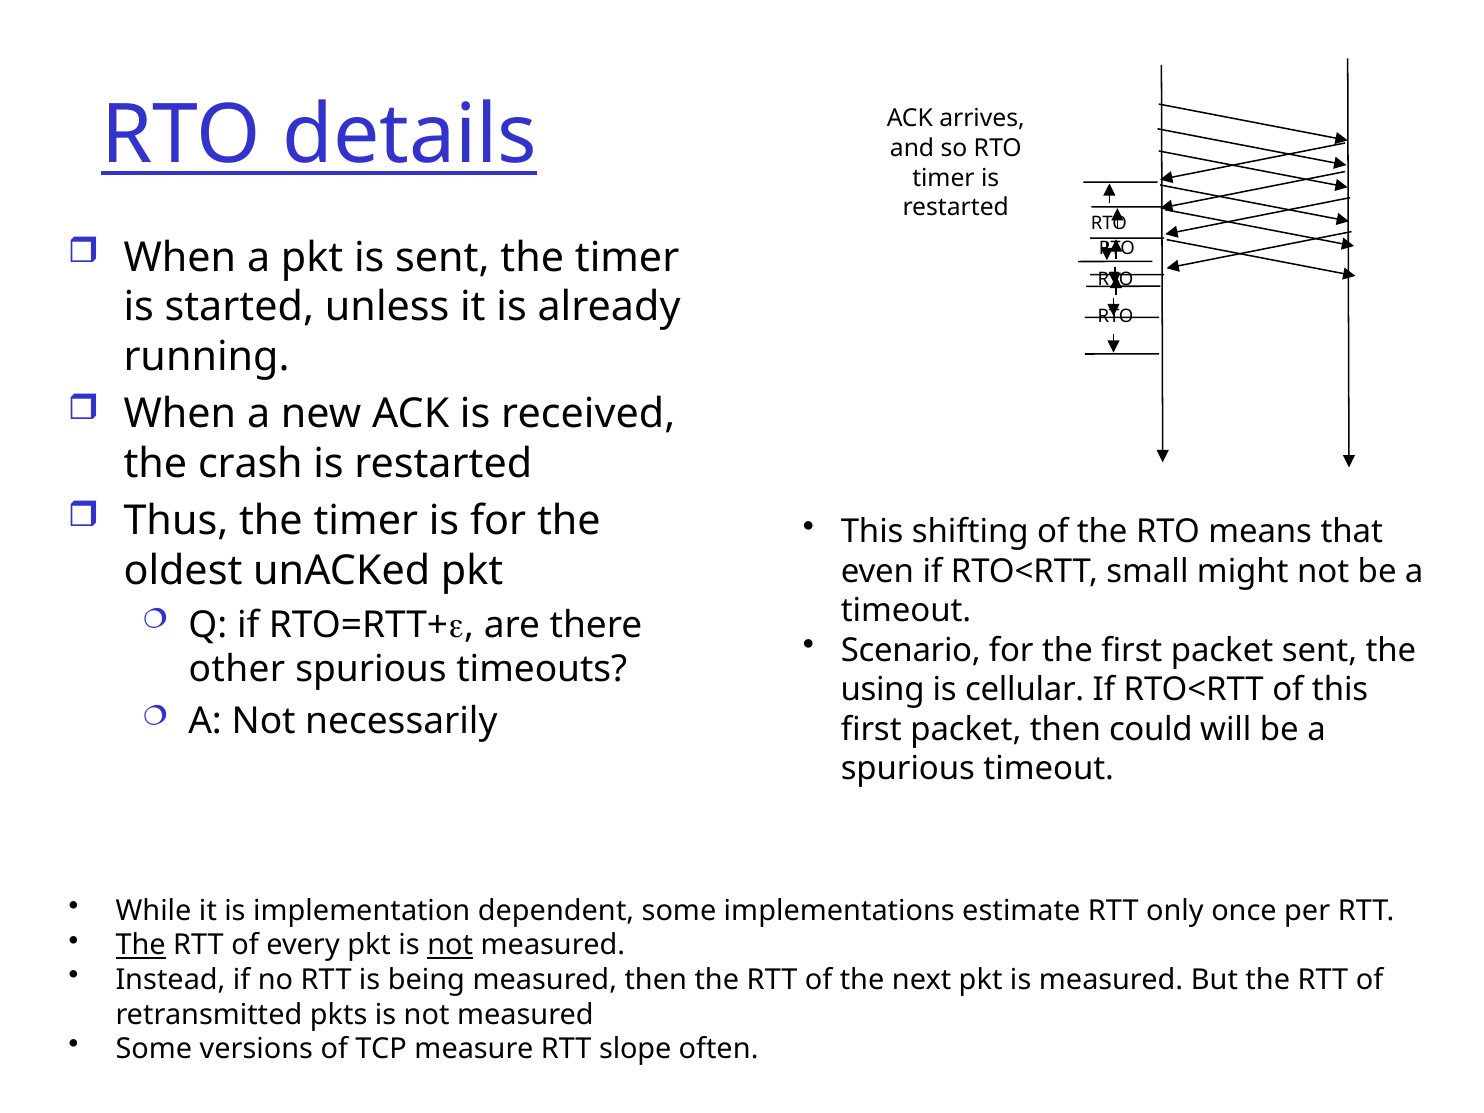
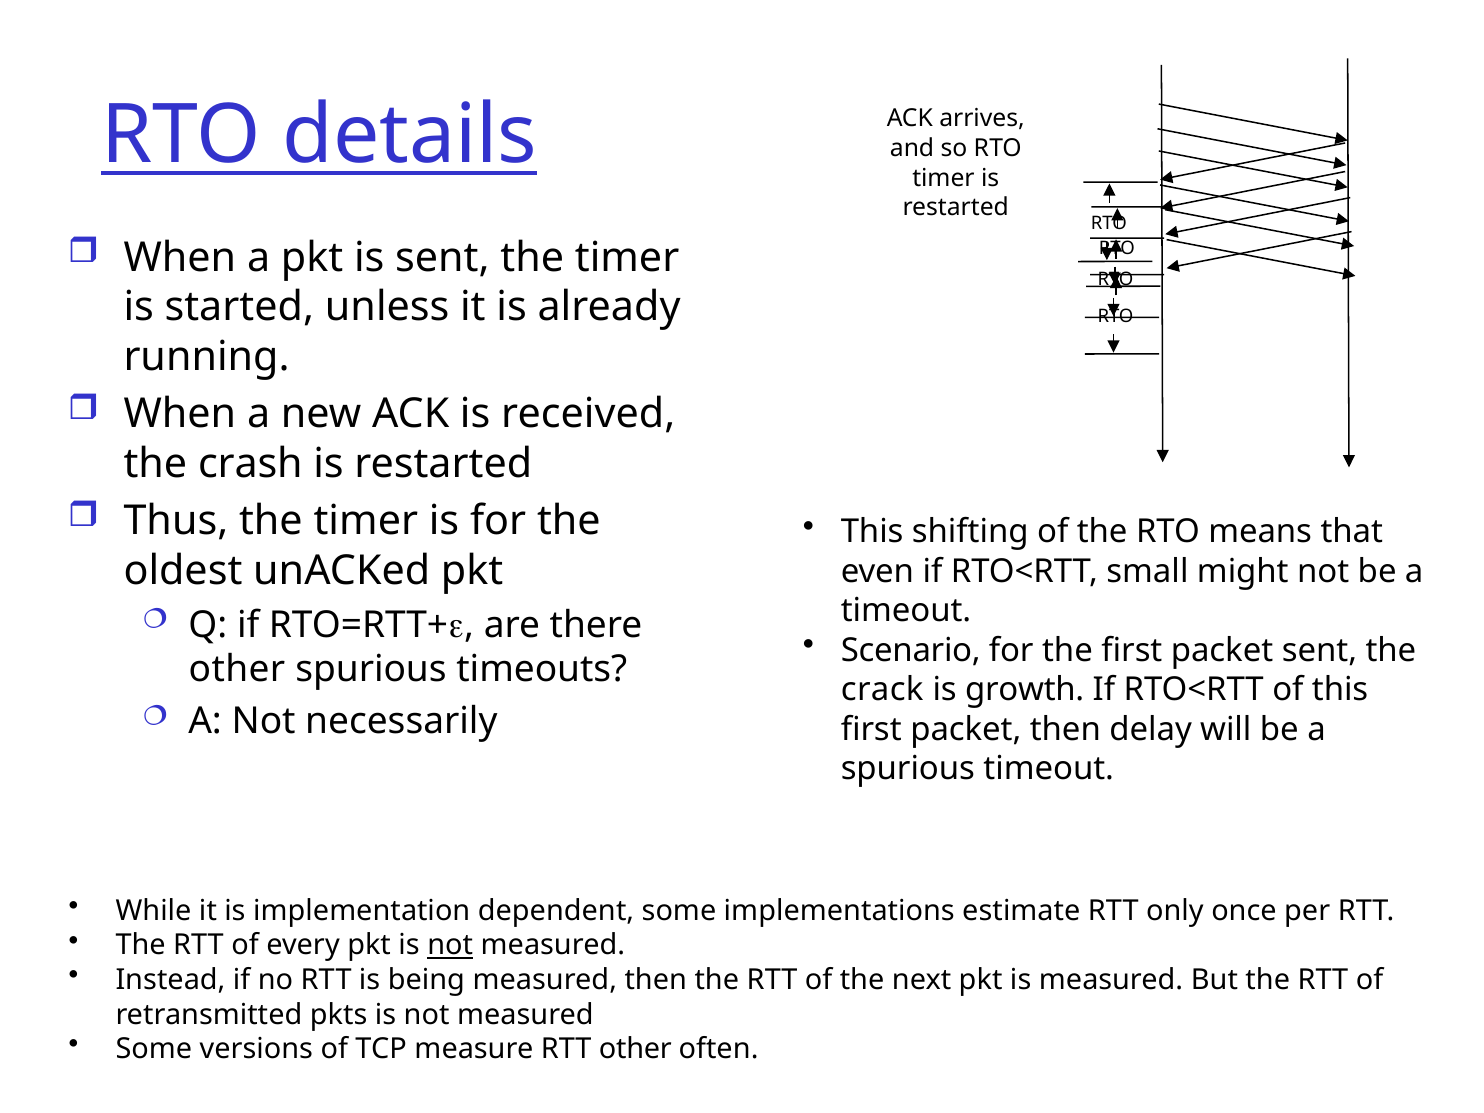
using: using -> crack
cellular: cellular -> growth
could: could -> delay
The at (141, 945) underline: present -> none
RTT slope: slope -> other
